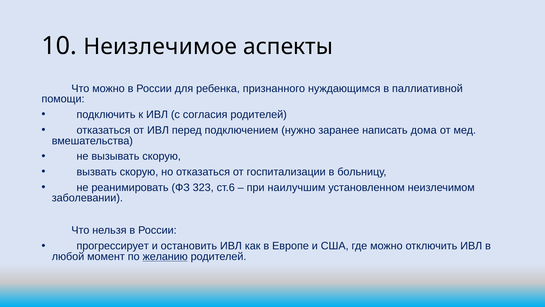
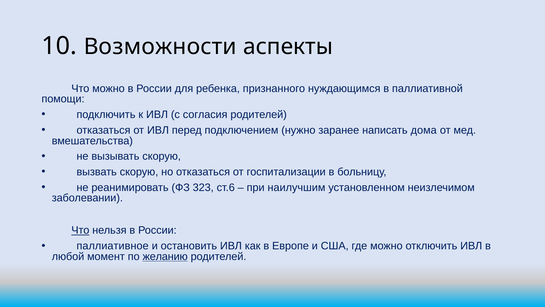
Неизлечимое: Неизлечимое -> Возможности
Что at (80, 230) underline: none -> present
прогрессирует: прогрессирует -> паллиативное
